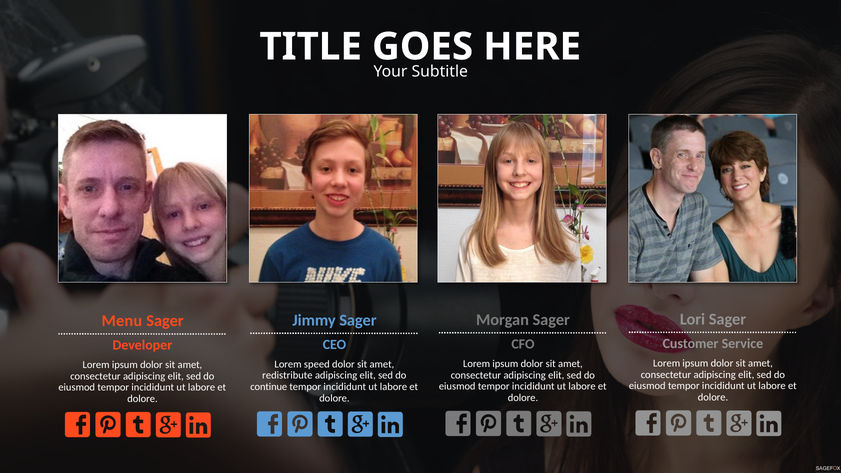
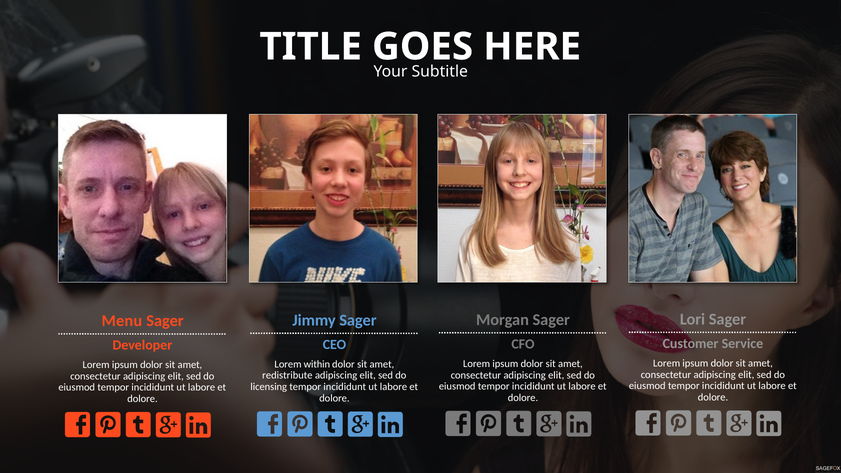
speed: speed -> within
continue: continue -> licensing
